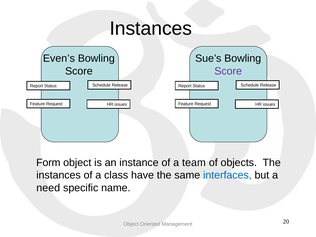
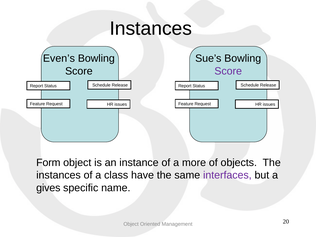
team: team -> more
interfaces colour: blue -> purple
need: need -> gives
